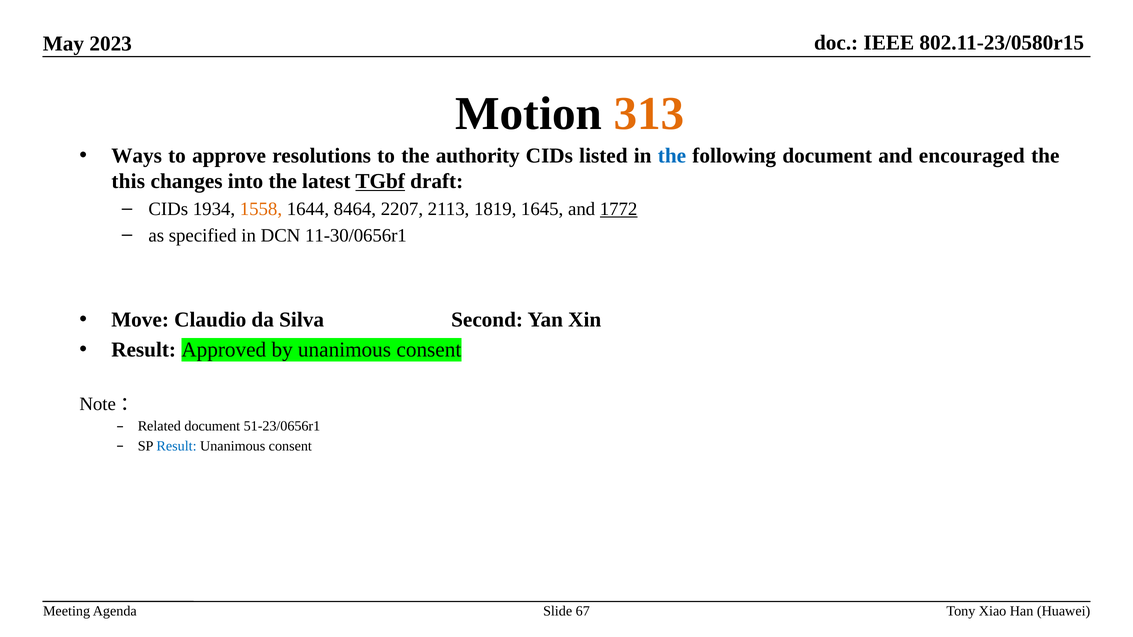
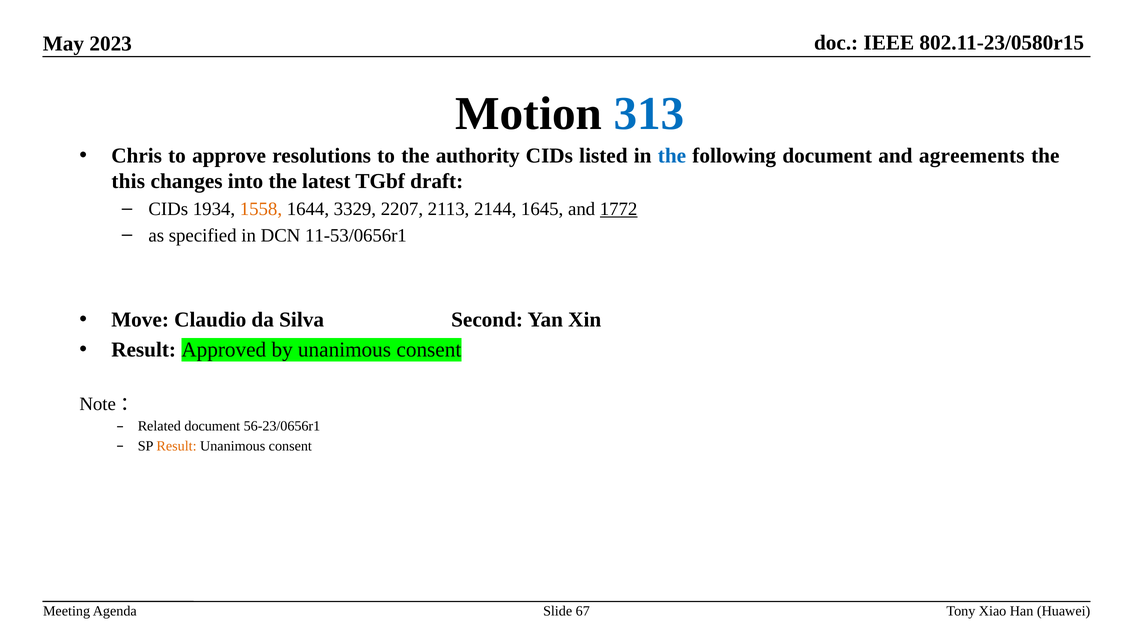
313 colour: orange -> blue
Ways: Ways -> Chris
encouraged: encouraged -> agreements
TGbf underline: present -> none
8464: 8464 -> 3329
1819: 1819 -> 2144
11-30/0656r1: 11-30/0656r1 -> 11-53/0656r1
51-23/0656r1: 51-23/0656r1 -> 56-23/0656r1
Result at (177, 446) colour: blue -> orange
